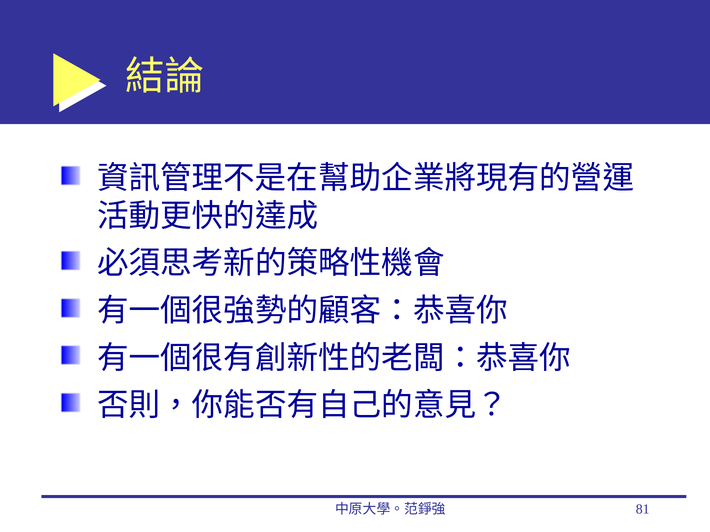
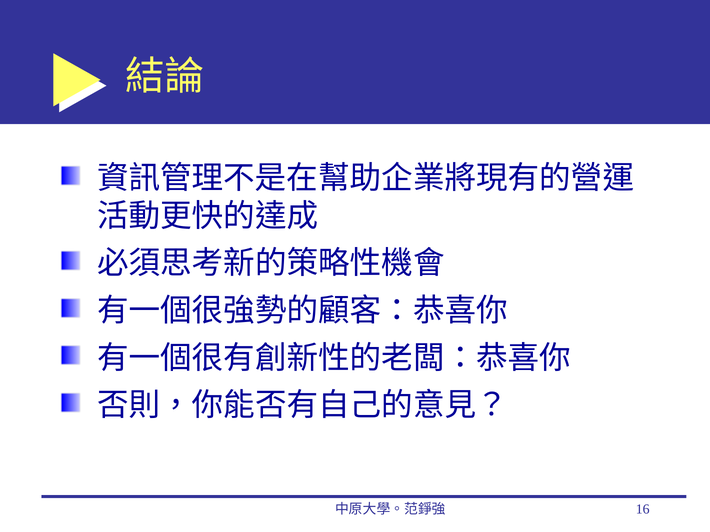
81: 81 -> 16
